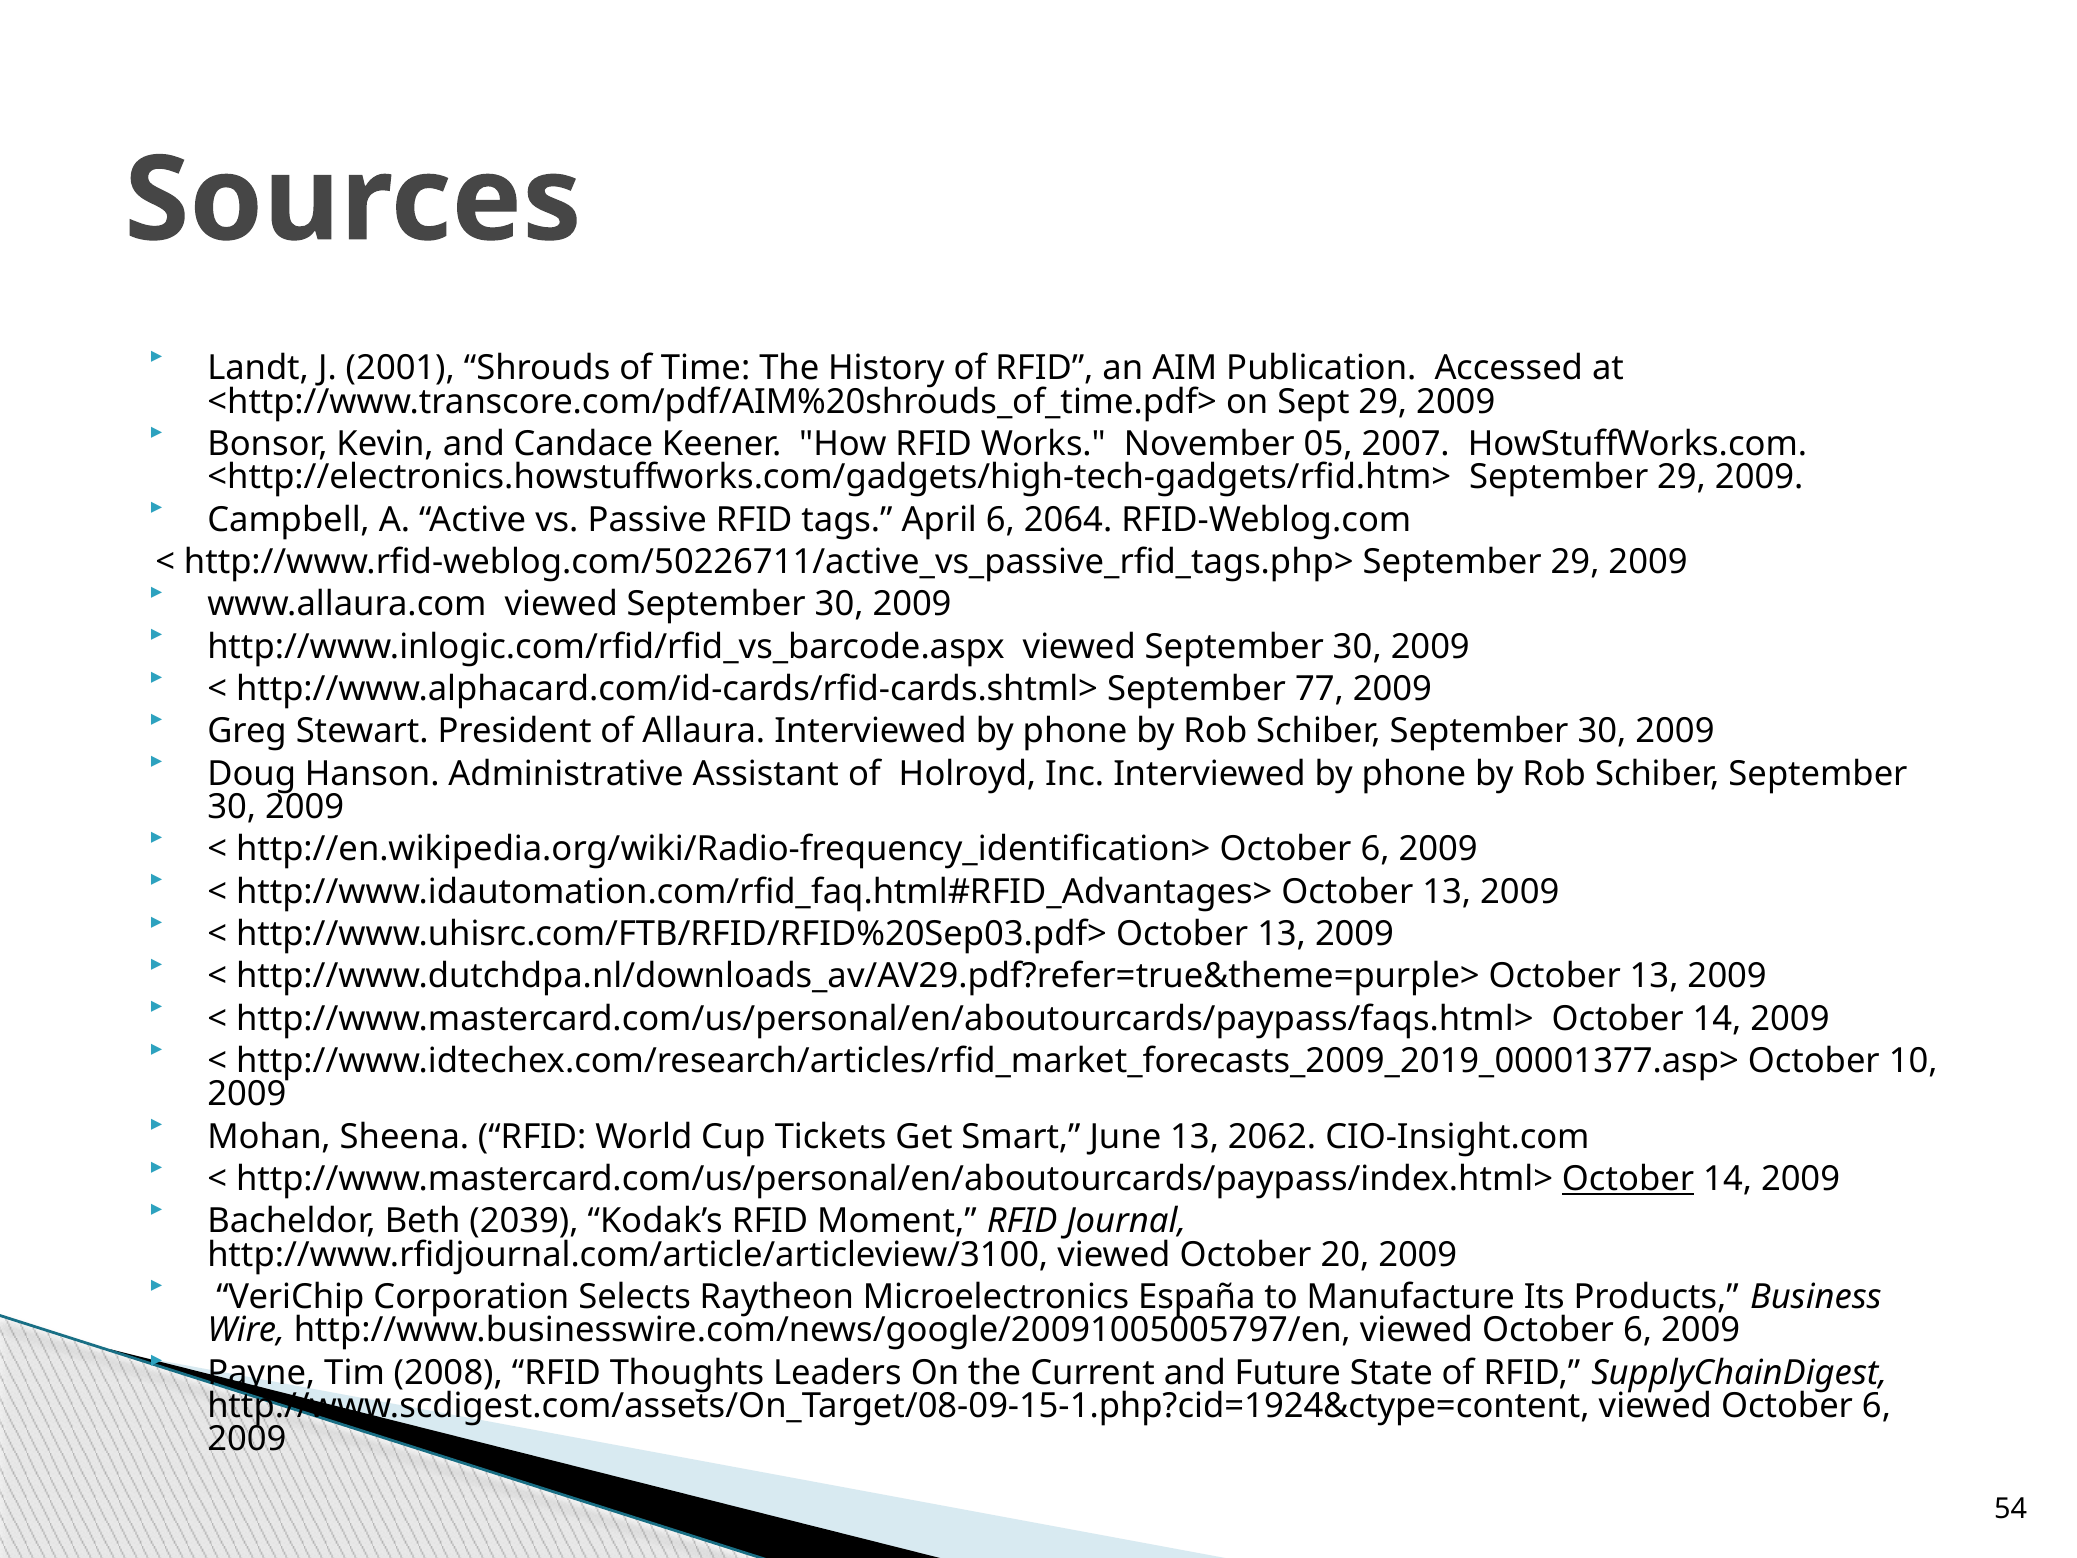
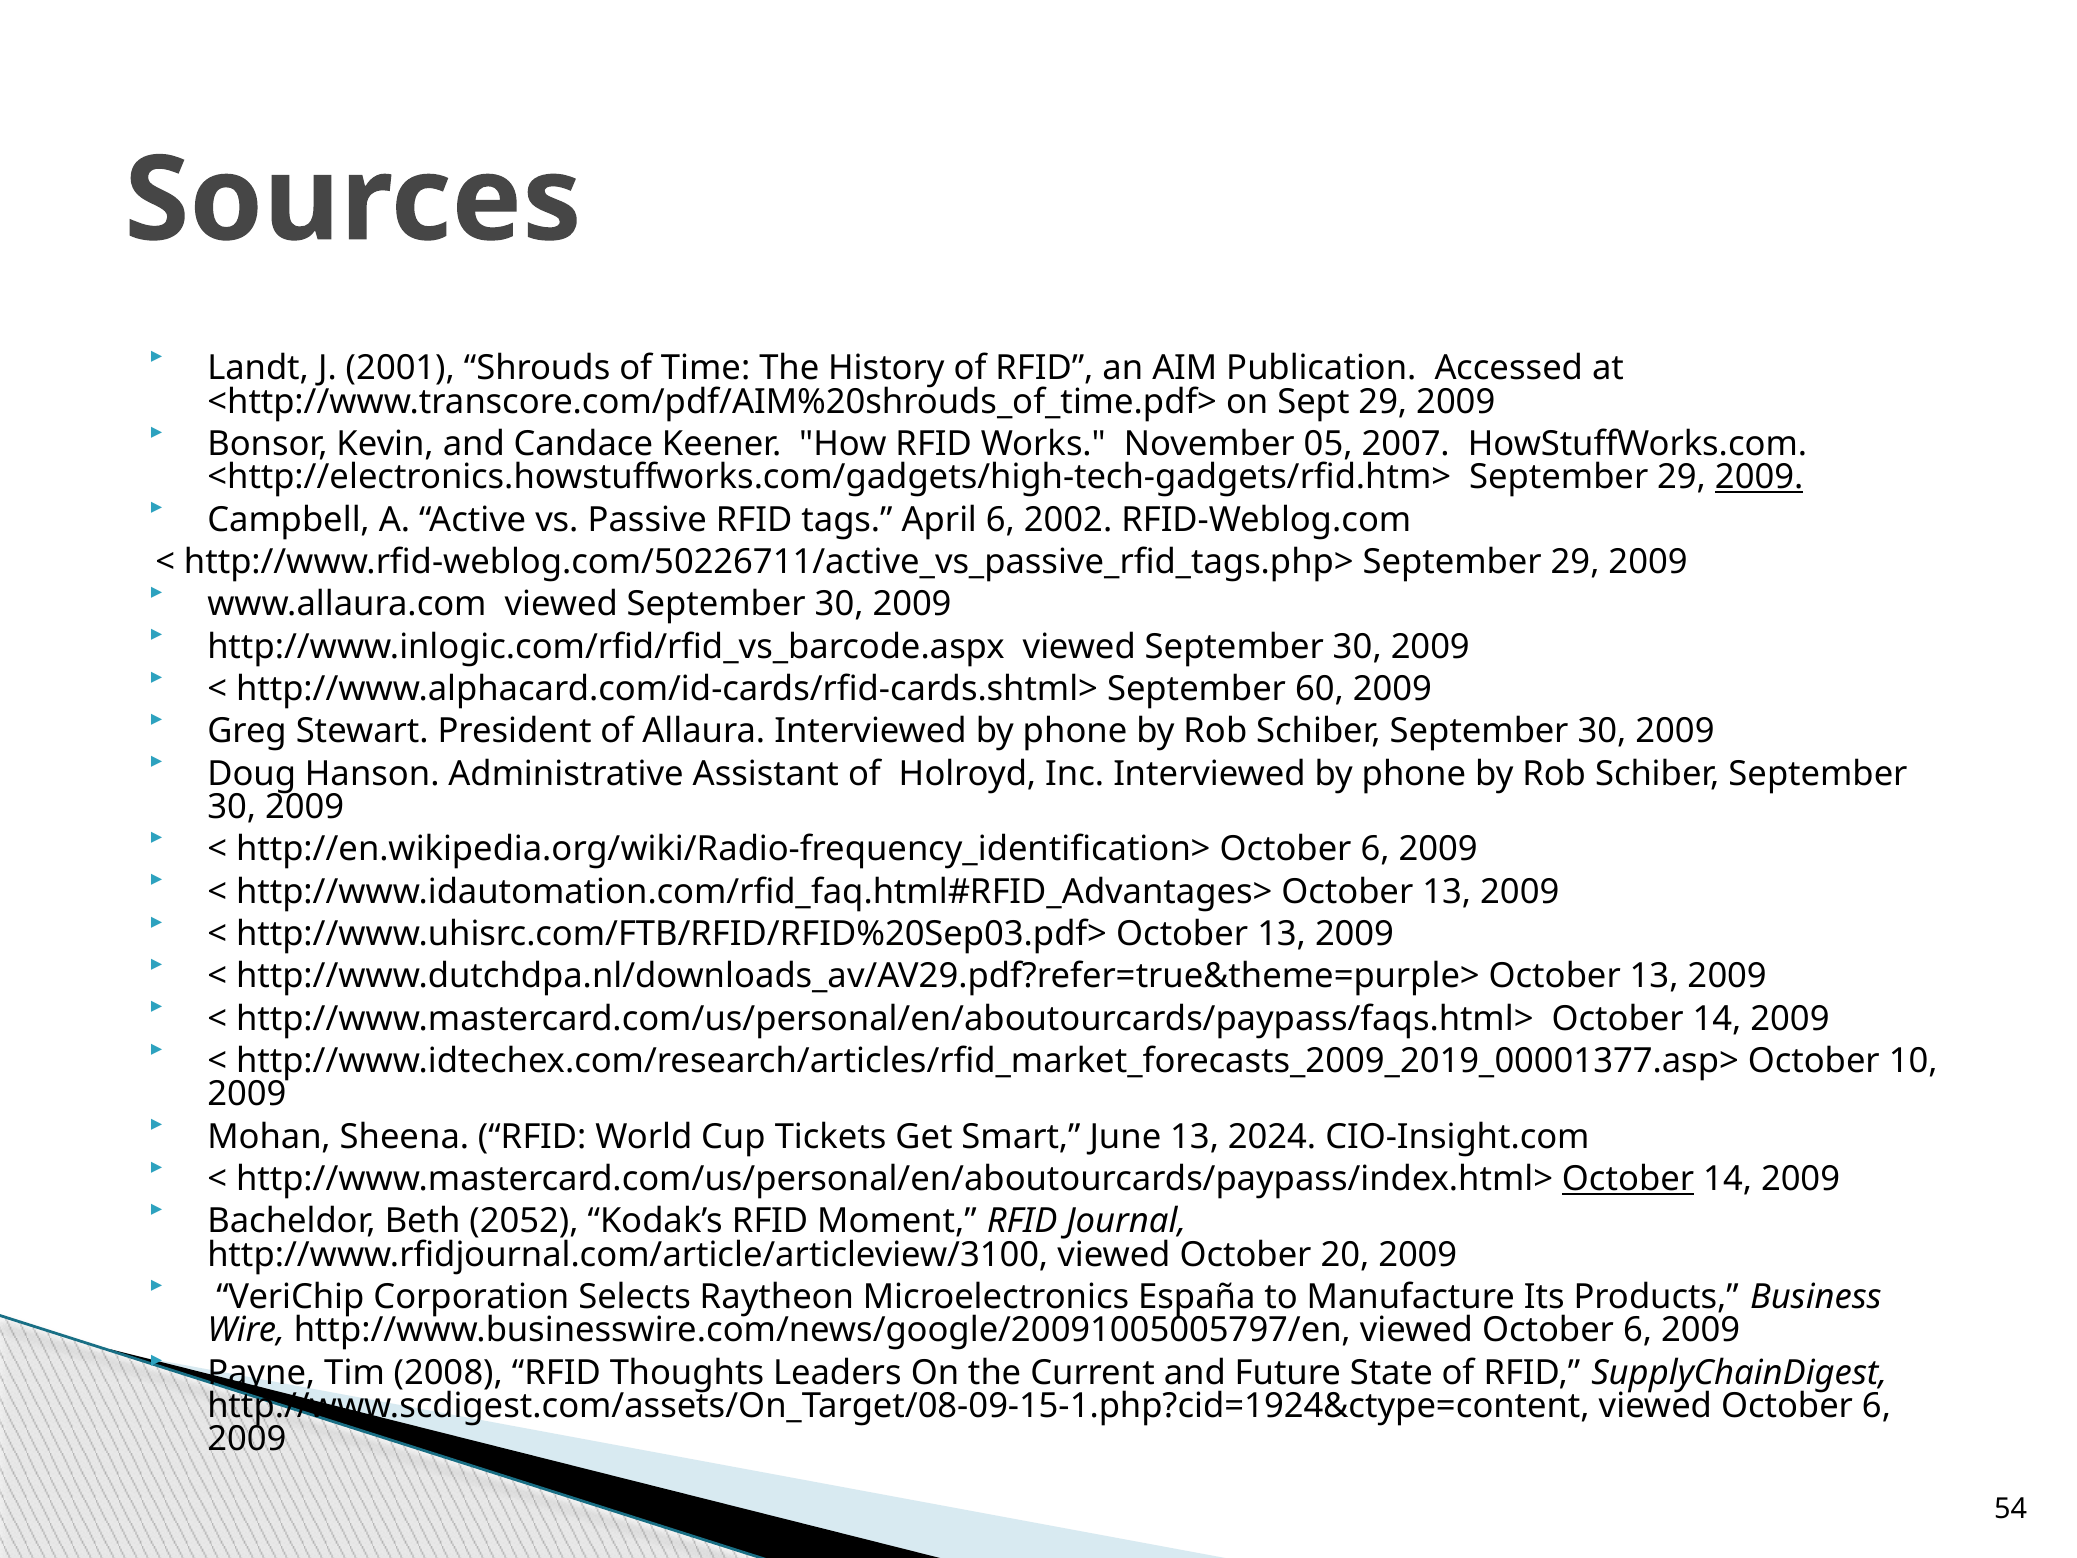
2009 at (1759, 477) underline: none -> present
2064: 2064 -> 2002
77: 77 -> 60
2062: 2062 -> 2024
2039: 2039 -> 2052
